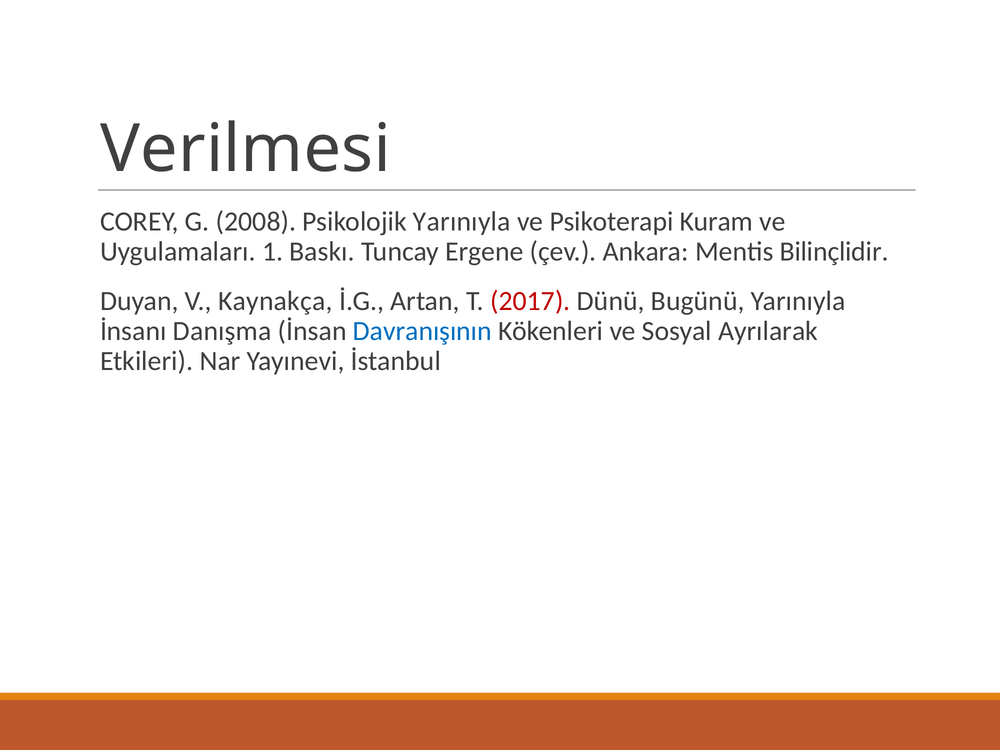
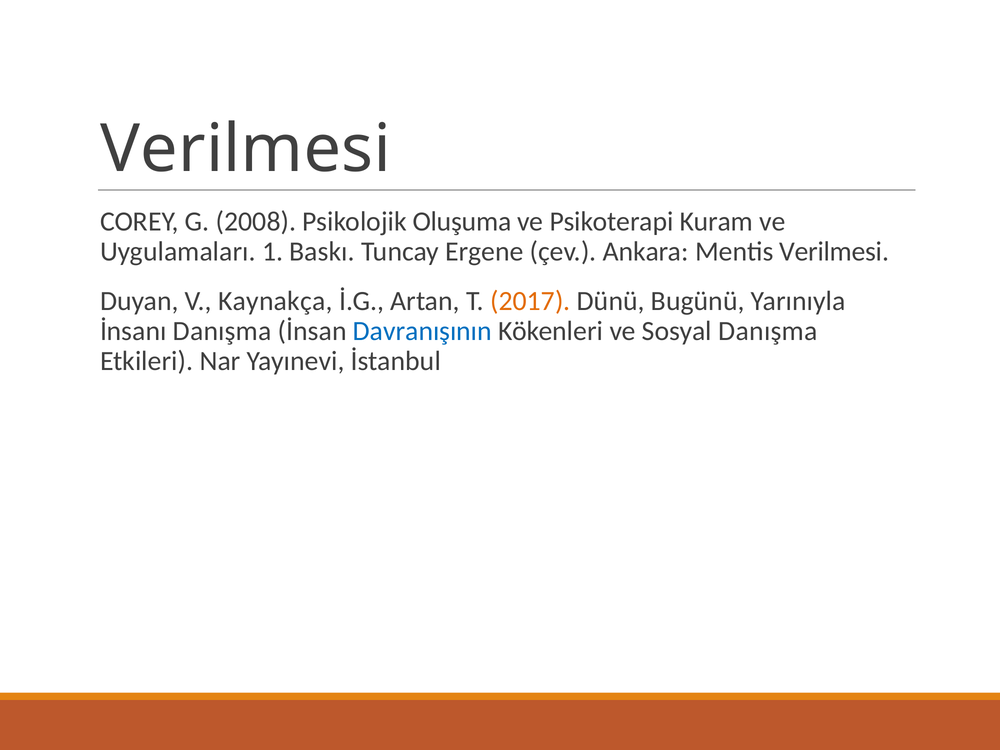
Psikolojik Yarınıyla: Yarınıyla -> Oluşuma
Mentis Bilinçlidir: Bilinçlidir -> Verilmesi
2017 colour: red -> orange
Sosyal Ayrılarak: Ayrılarak -> Danışma
